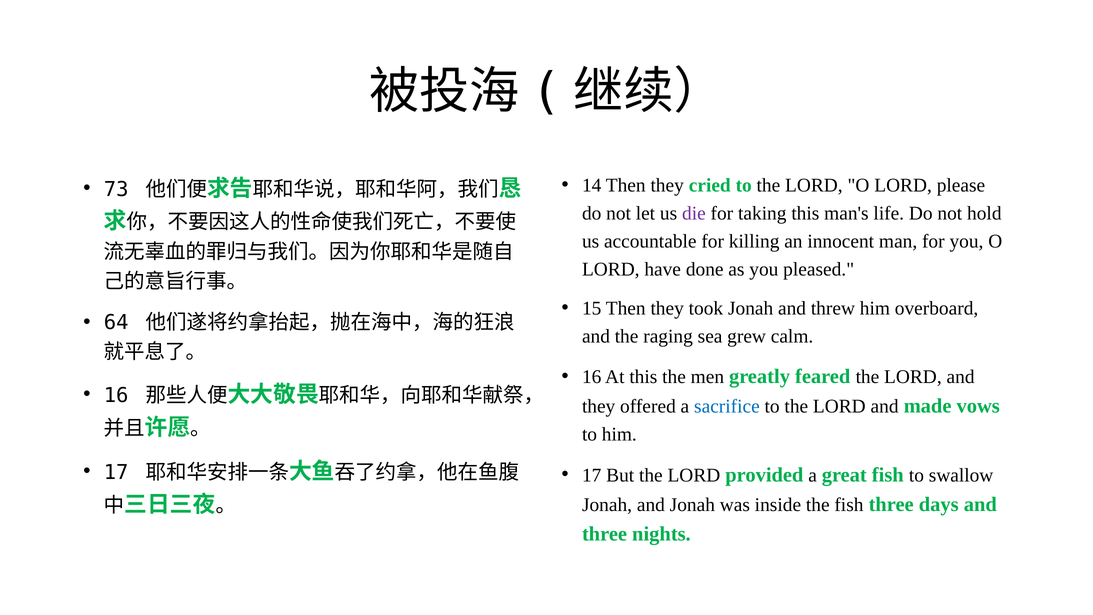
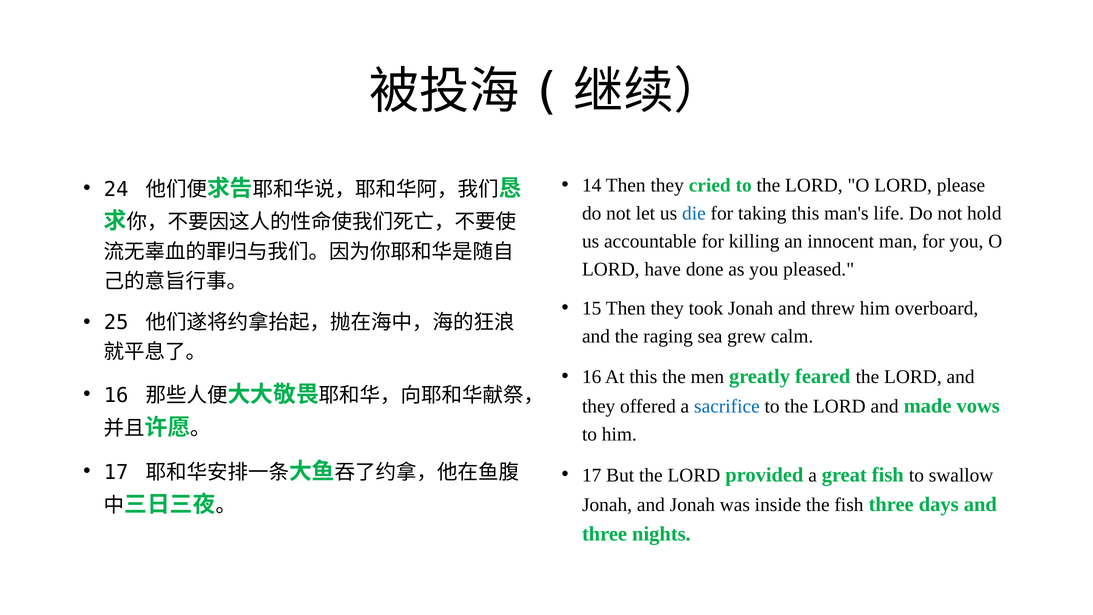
73: 73 -> 24
die colour: purple -> blue
64: 64 -> 25
